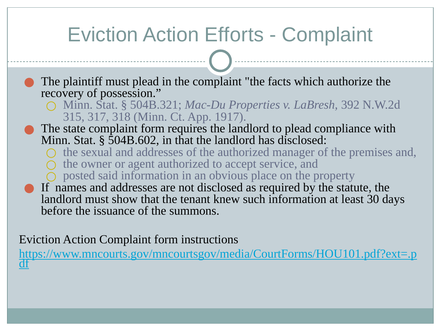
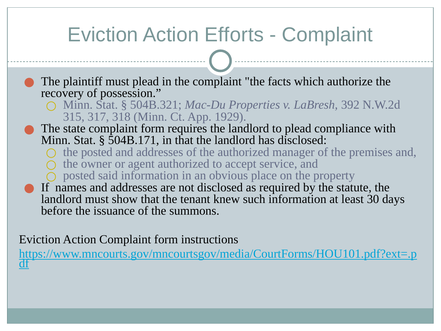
1917: 1917 -> 1929
504B.602: 504B.602 -> 504B.171
the sexual: sexual -> posted
